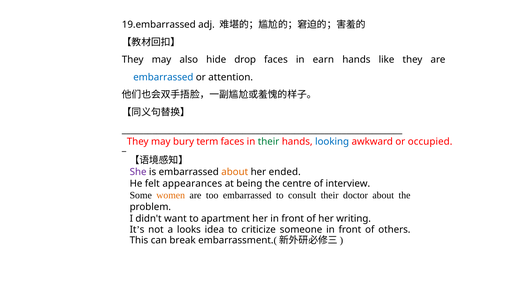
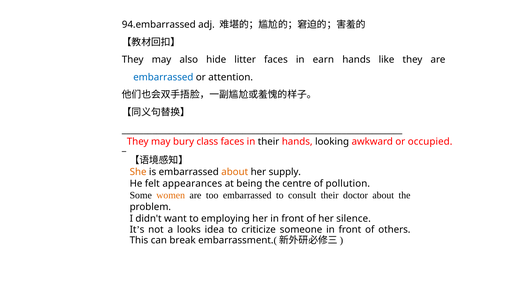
19.embarrassed: 19.embarrassed -> 94.embarrassed
drop: drop -> litter
term: term -> class
their at (269, 142) colour: green -> black
looking colour: blue -> black
She colour: purple -> orange
ended: ended -> supply
interview: interview -> pollution
apartment: apartment -> employing
writing: writing -> silence
